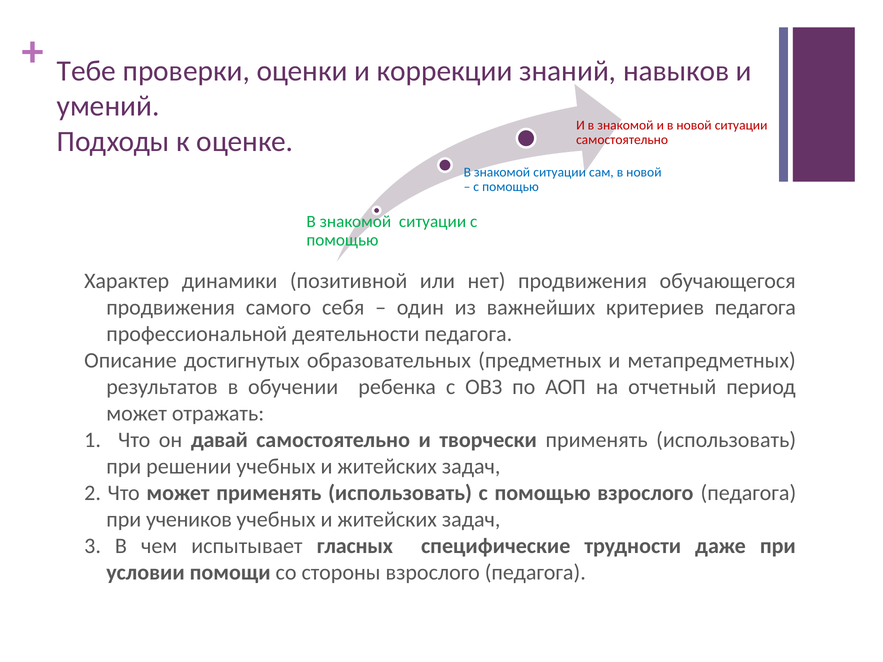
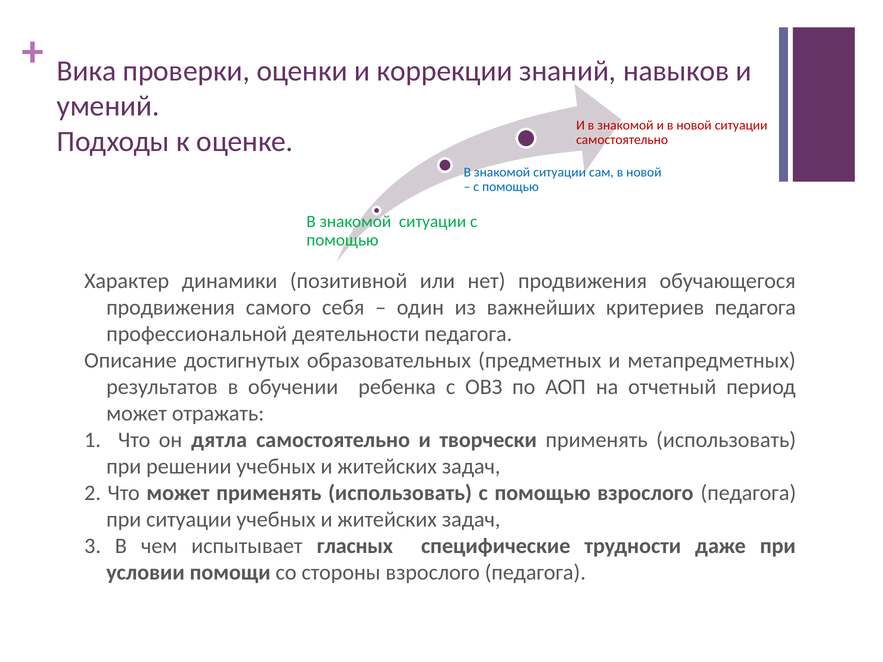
Тебе: Тебе -> Вика
давай: давай -> дятла
при учеников: учеников -> ситуации
